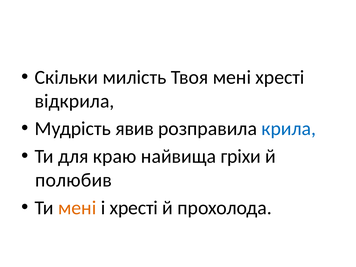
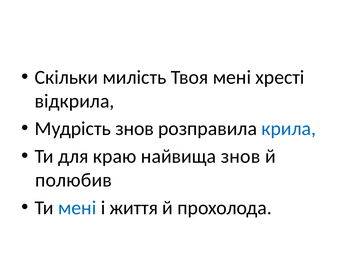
Мудрість явив: явив -> знов
найвища гріхи: гріхи -> знов
мені at (77, 208) colour: orange -> blue
і хресті: хресті -> життя
